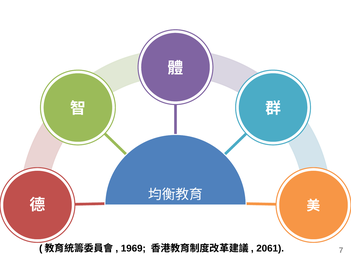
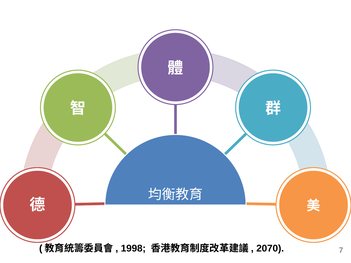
1969: 1969 -> 1998
2061: 2061 -> 2070
